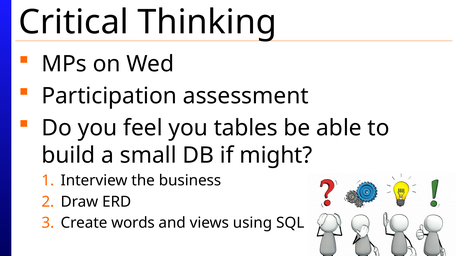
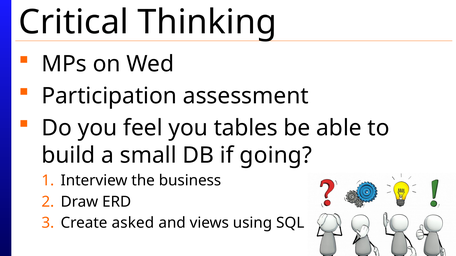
might: might -> going
words: words -> asked
